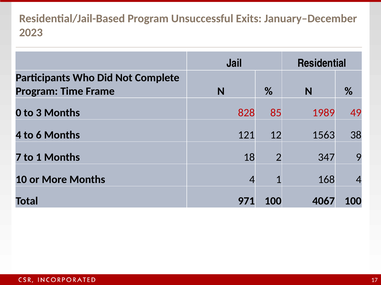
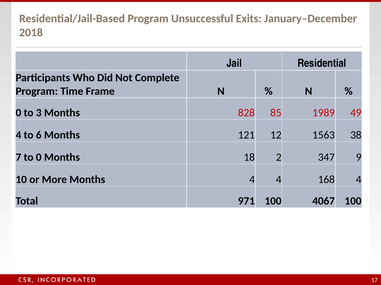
2023: 2023 -> 2018
to 1: 1 -> 0
4 1: 1 -> 4
